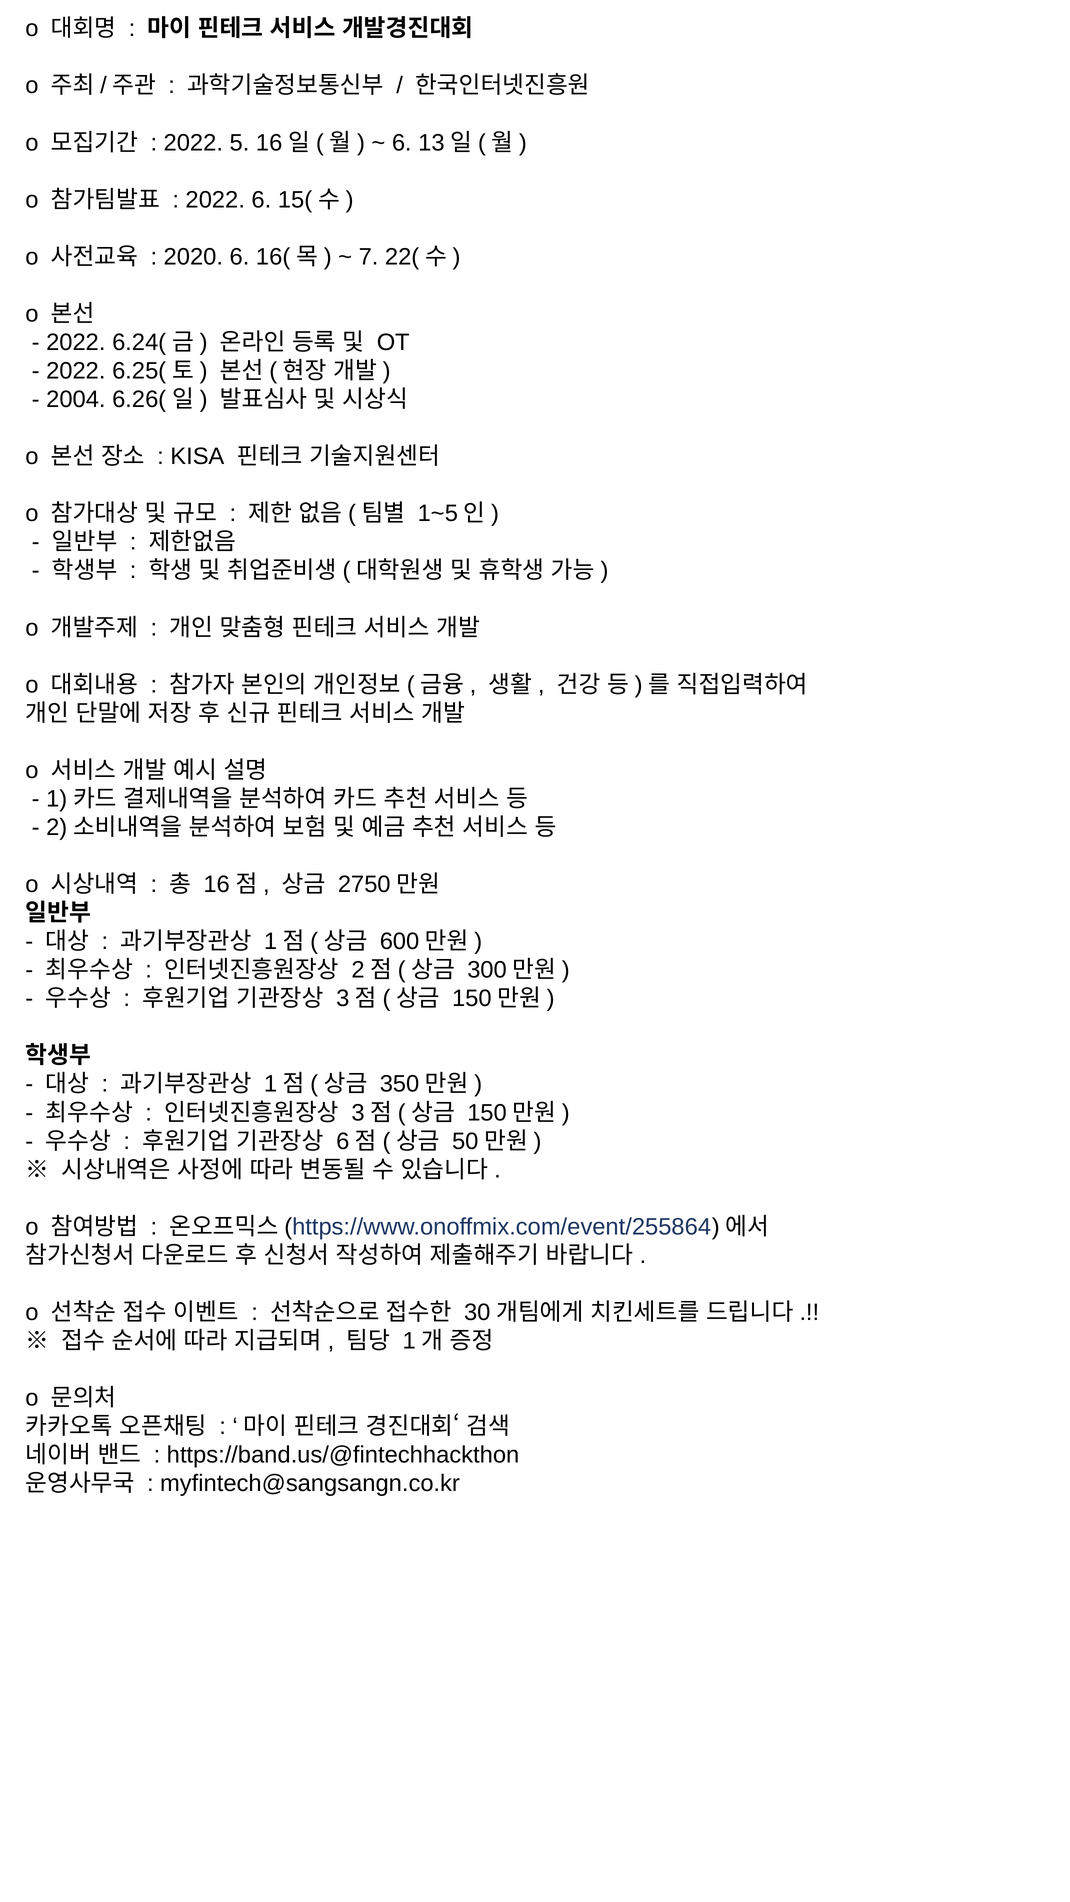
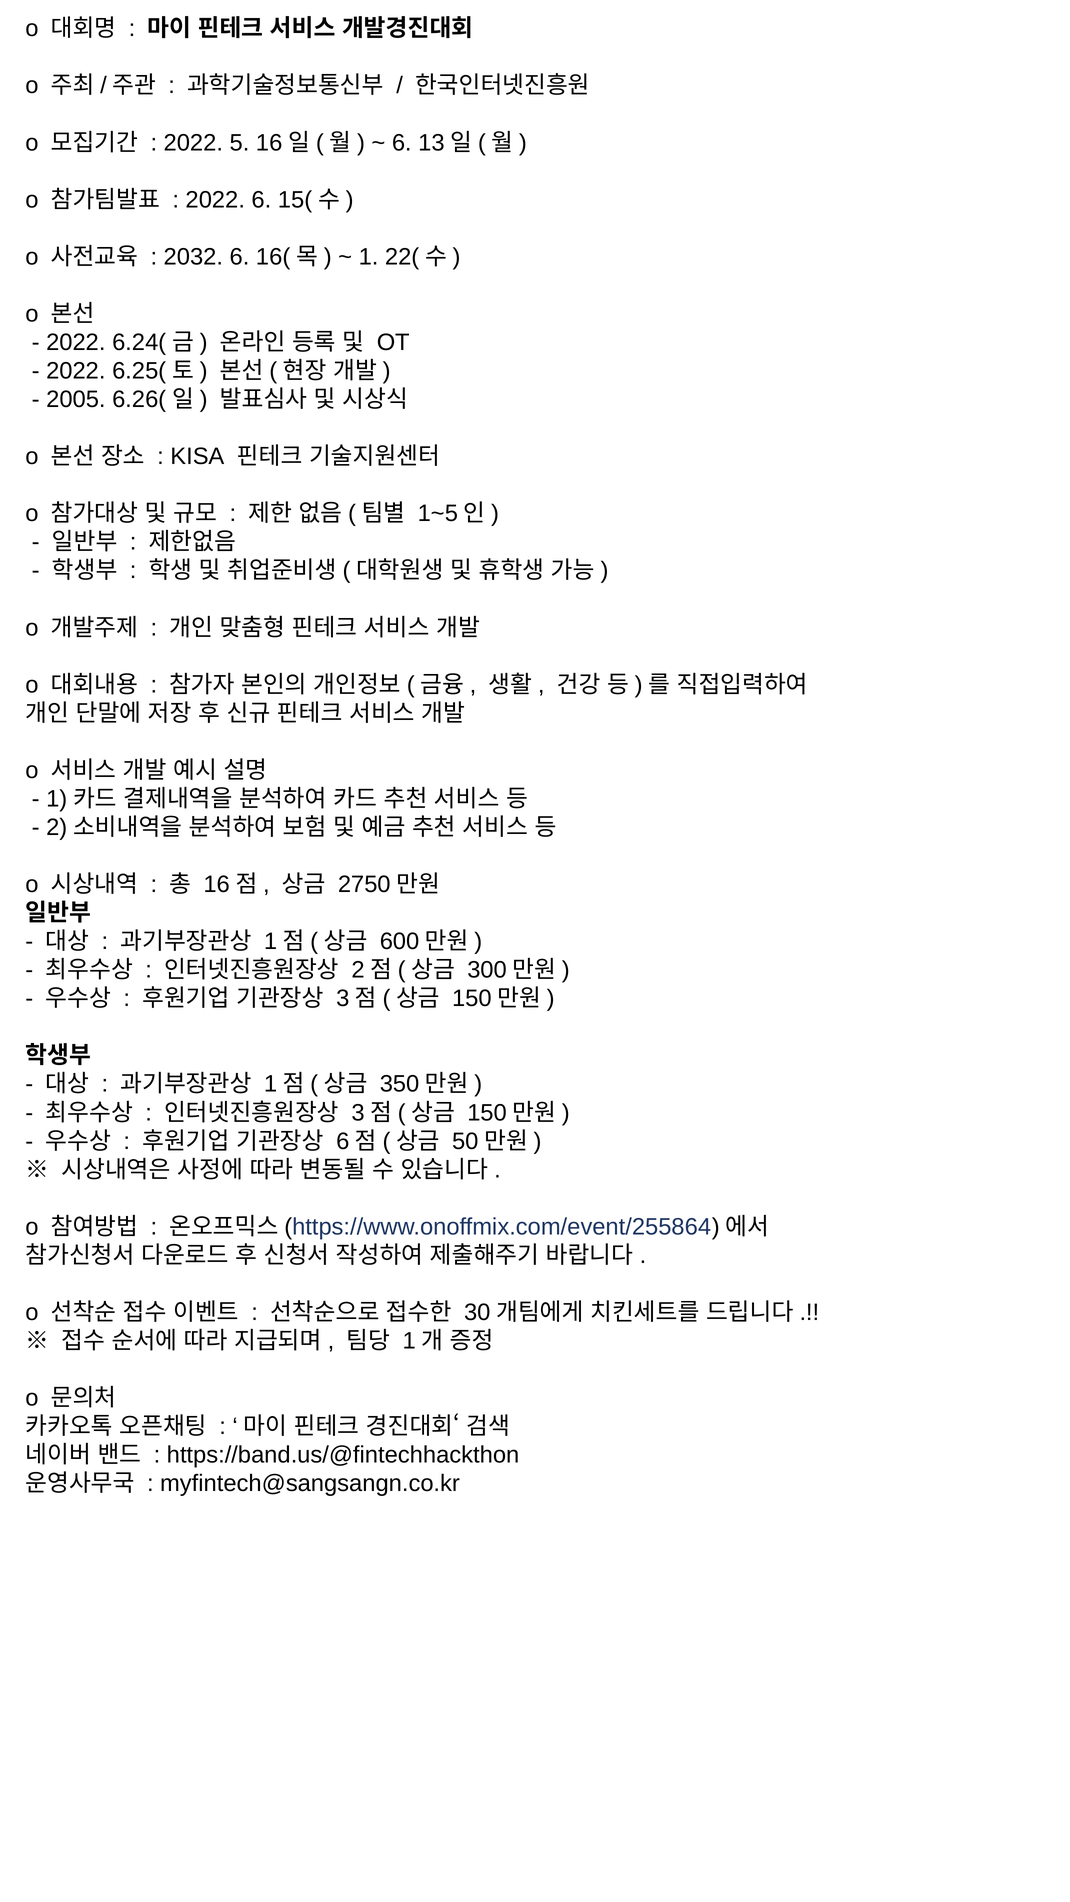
2020: 2020 -> 2032
7: 7 -> 1
2004: 2004 -> 2005
